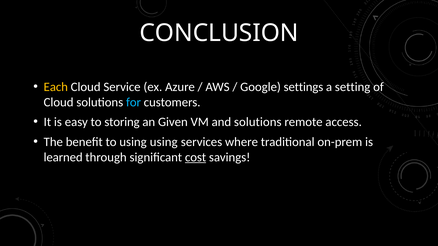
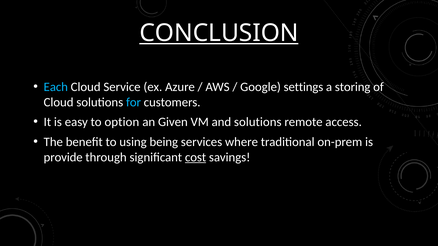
CONCLUSION underline: none -> present
Each colour: yellow -> light blue
setting: setting -> storing
storing: storing -> option
using using: using -> being
learned: learned -> provide
